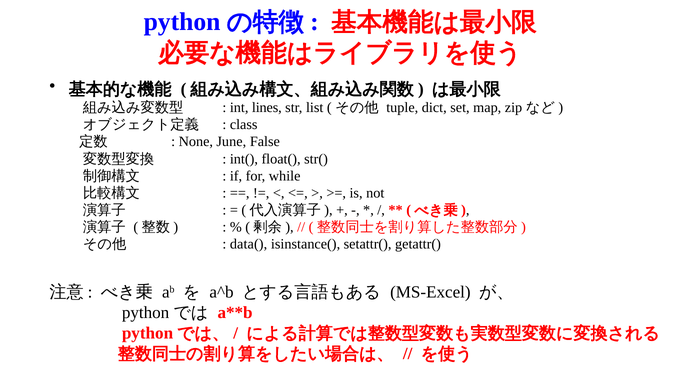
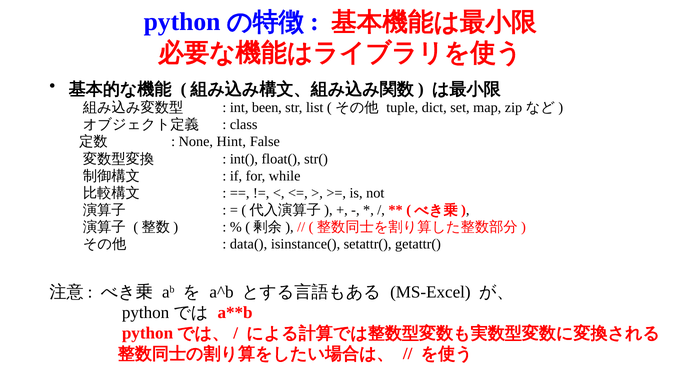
lines: lines -> been
June: June -> Hint
